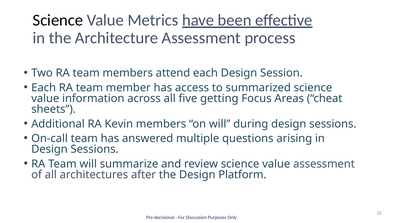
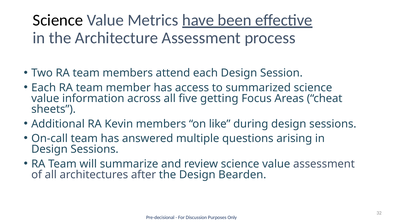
on will: will -> like
Platform: Platform -> Bearden
